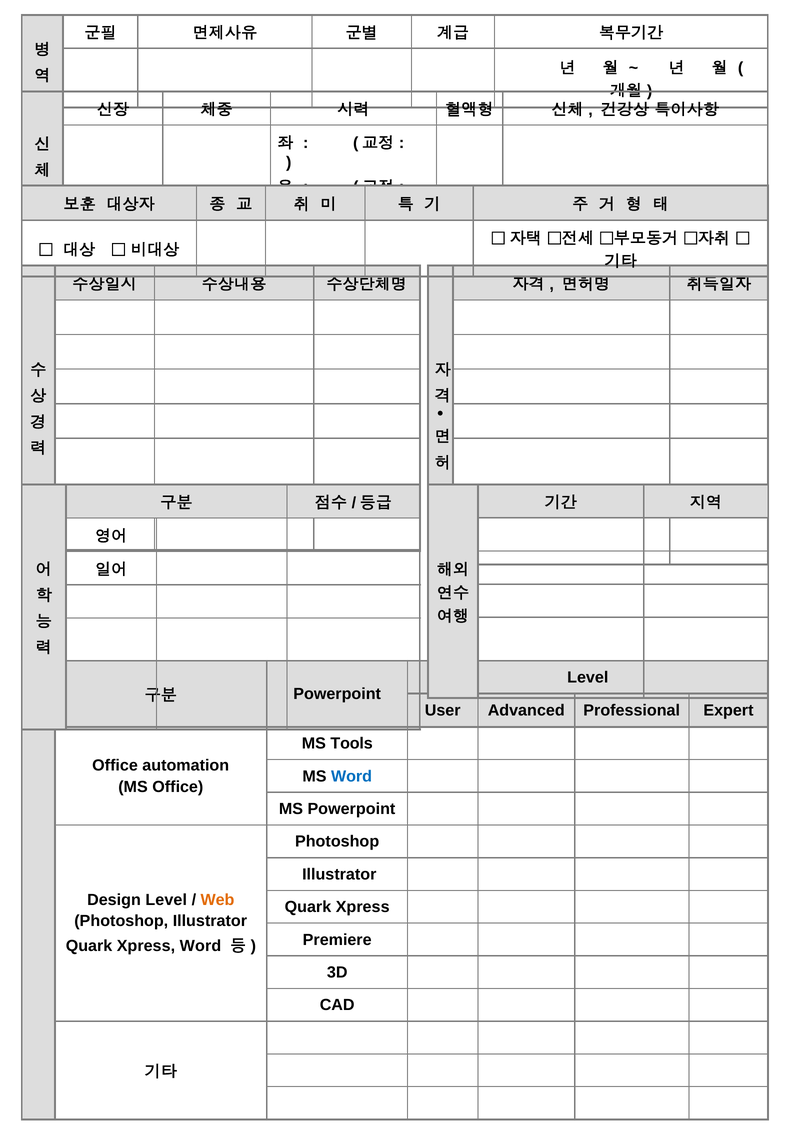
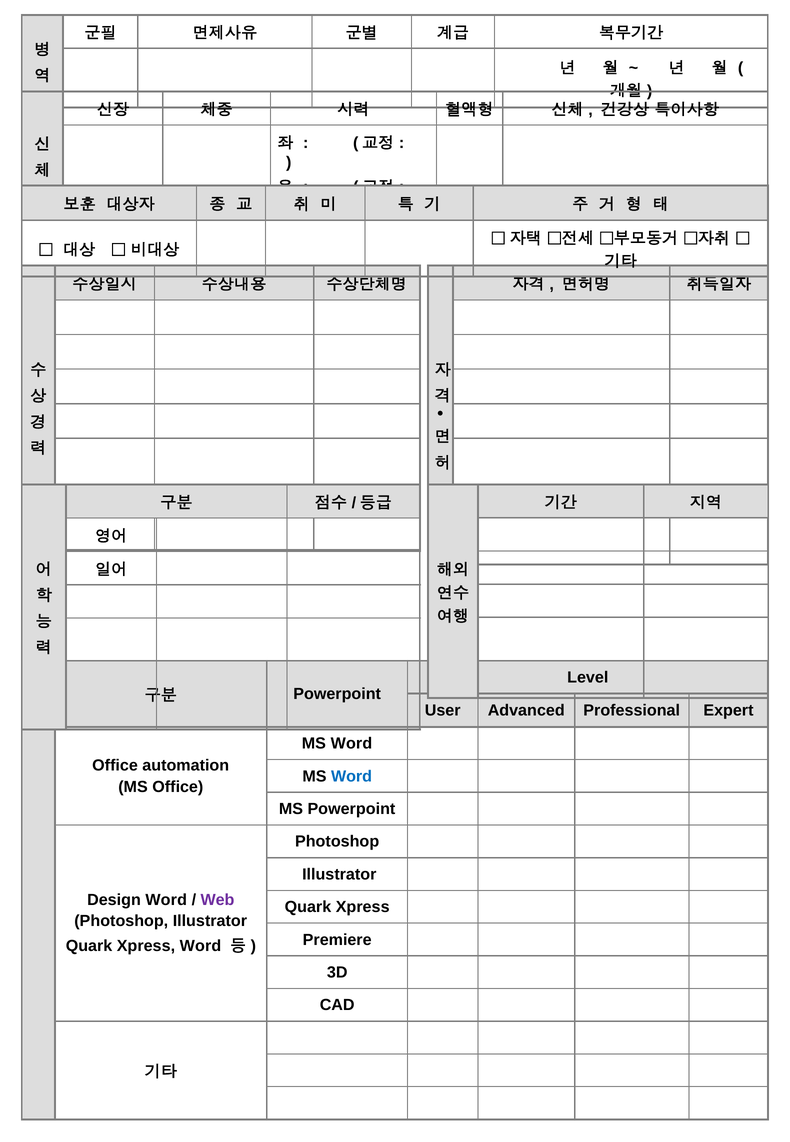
Tools at (352, 743): Tools -> Word
Design Level: Level -> Word
Web colour: orange -> purple
